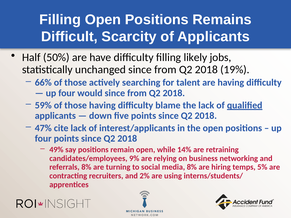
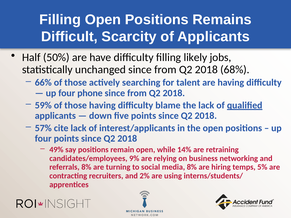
19%: 19% -> 68%
would: would -> phone
47%: 47% -> 57%
